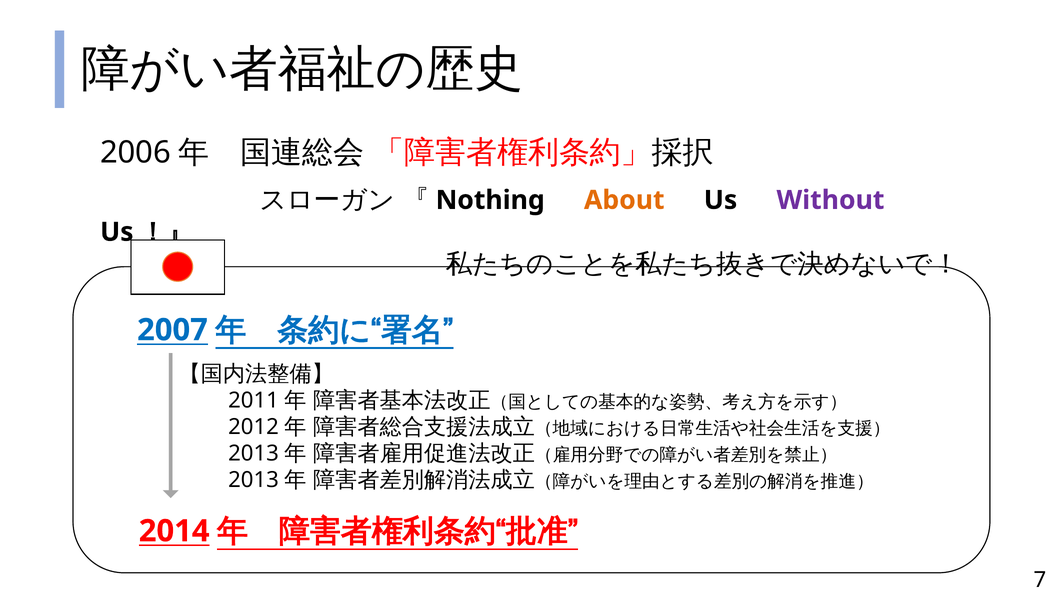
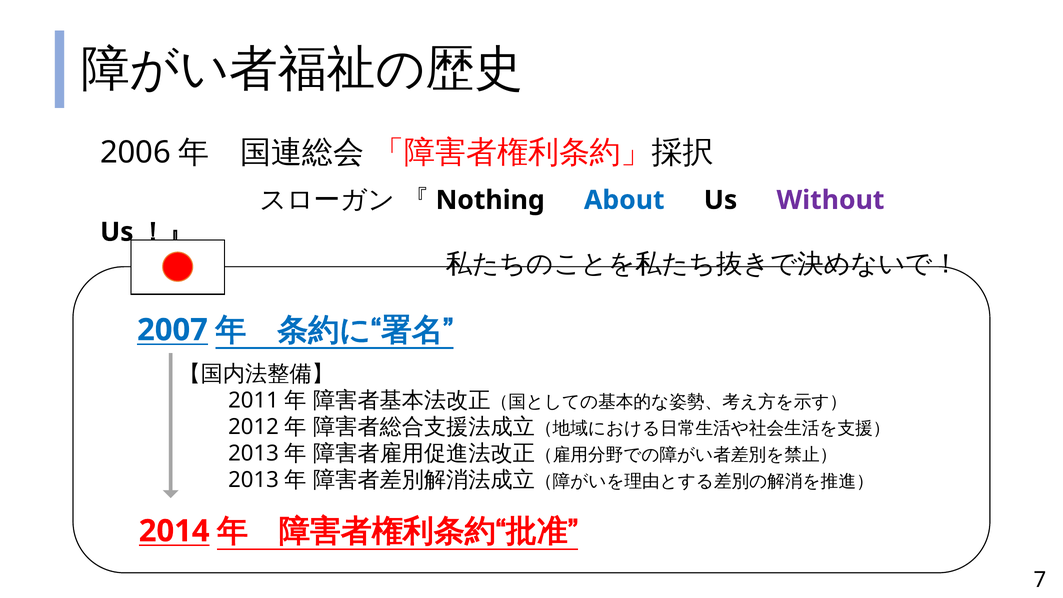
About colour: orange -> blue
